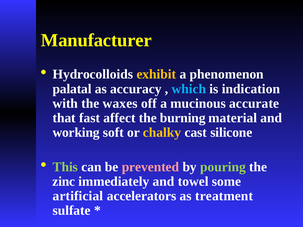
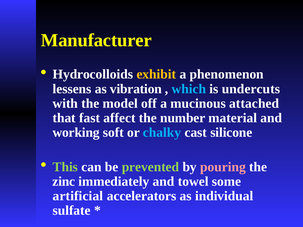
palatal: palatal -> lessens
accuracy: accuracy -> vibration
indication: indication -> undercuts
waxes: waxes -> model
accurate: accurate -> attached
burning: burning -> number
chalky colour: yellow -> light blue
prevented colour: pink -> light green
pouring colour: light green -> pink
treatment: treatment -> individual
